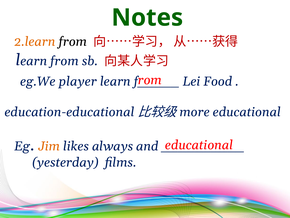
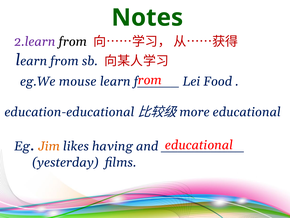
2.learn colour: orange -> purple
player: player -> mouse
always: always -> having
